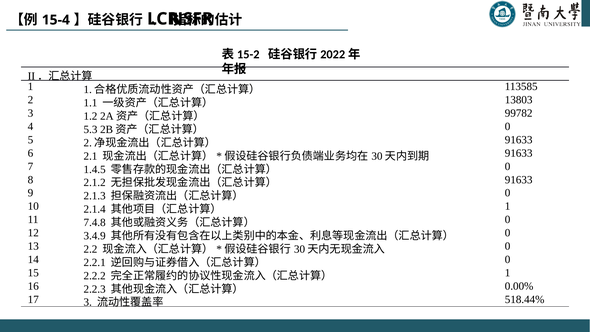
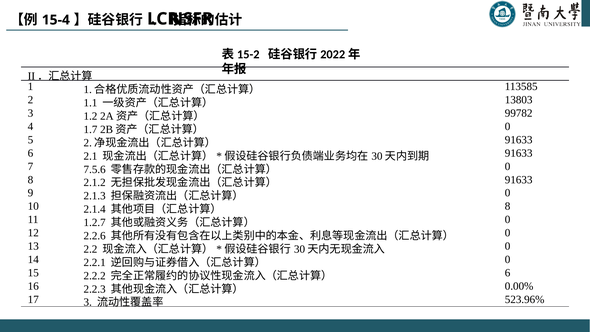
5.3: 5.3 -> 1.7
1.4.5: 1.4.5 -> 7.5.6
1 at (508, 206): 1 -> 8
7.4.8: 7.4.8 -> 1.2.7
3.4.9: 3.4.9 -> 2.2.6
1 at (508, 273): 1 -> 6
518.44%: 518.44% -> 523.96%
